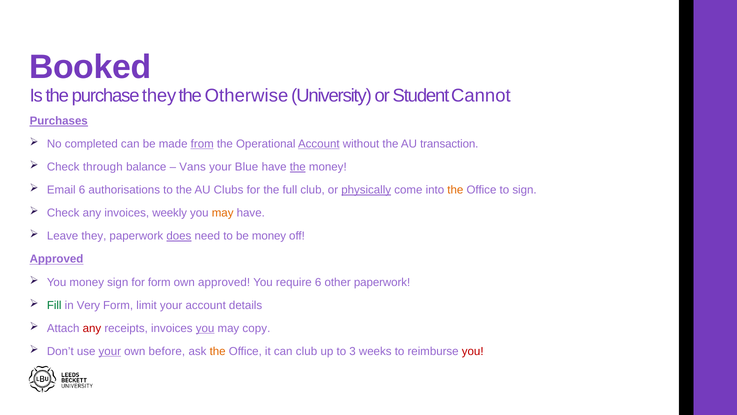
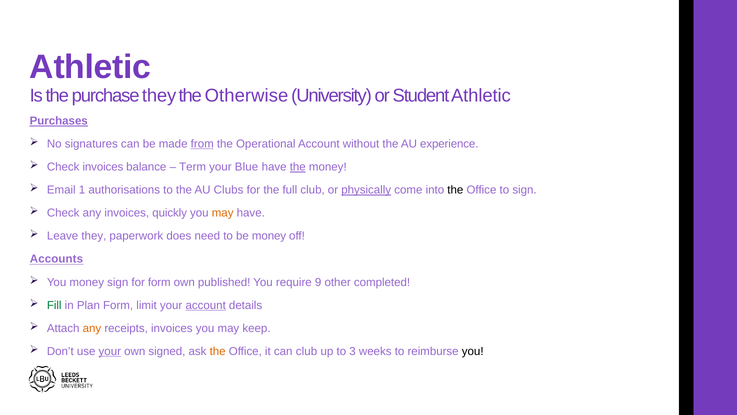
Booked at (90, 67): Booked -> Athletic
Student Cannot: Cannot -> Athletic
completed: completed -> signatures
Account at (319, 144) underline: present -> none
transaction: transaction -> experience
Check through: through -> invoices
Vans: Vans -> Term
Email 6: 6 -> 1
the at (455, 190) colour: orange -> black
weekly: weekly -> quickly
does underline: present -> none
Approved at (56, 259): Approved -> Accounts
own approved: approved -> published
require 6: 6 -> 9
other paperwork: paperwork -> completed
Very: Very -> Plan
account at (206, 305) underline: none -> present
any at (92, 328) colour: red -> orange
you at (205, 328) underline: present -> none
copy: copy -> keep
before: before -> signed
you at (473, 351) colour: red -> black
